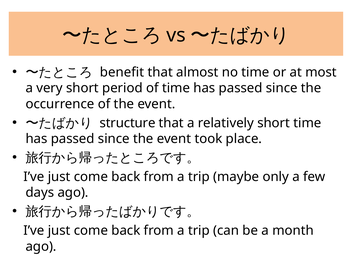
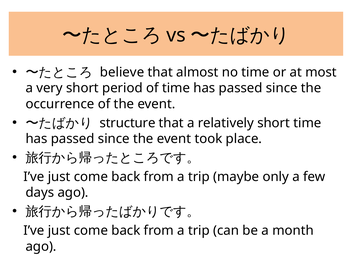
benefit: benefit -> believe
